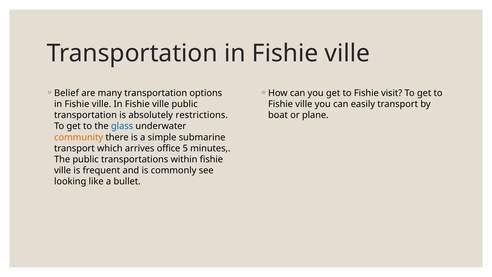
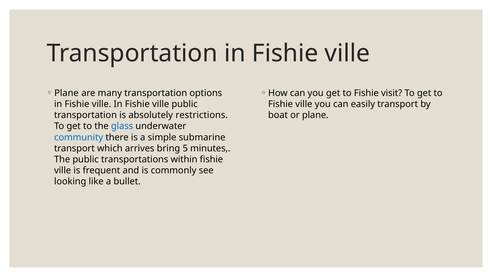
Belief at (66, 93): Belief -> Plane
community colour: orange -> blue
office: office -> bring
